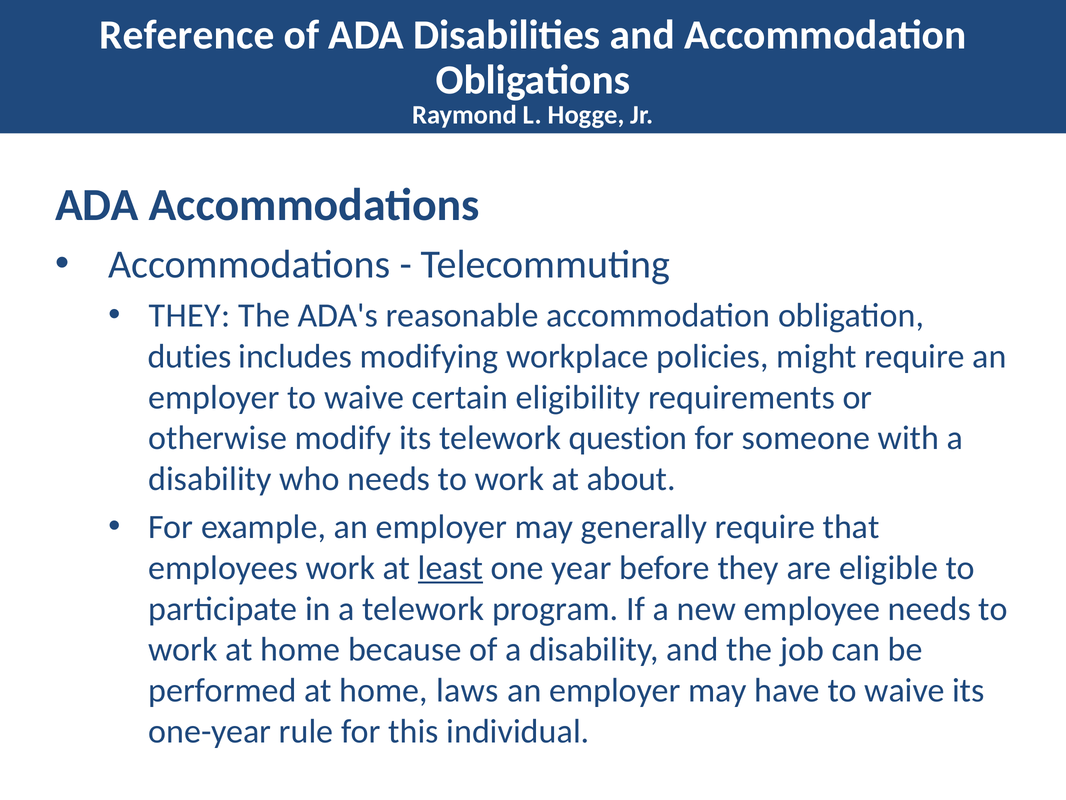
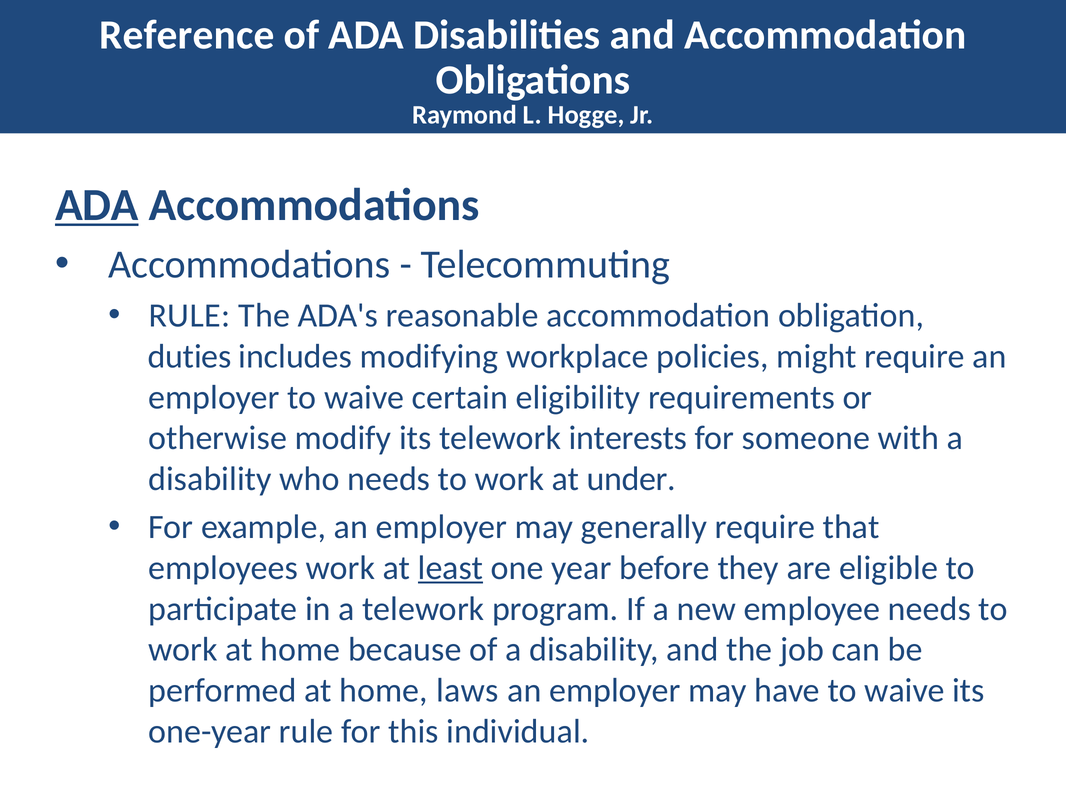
ADA at (97, 205) underline: none -> present
THEY at (189, 315): THEY -> RULE
question: question -> interests
about: about -> under
